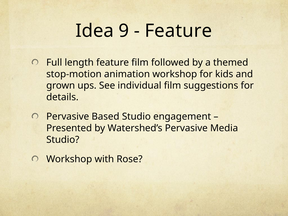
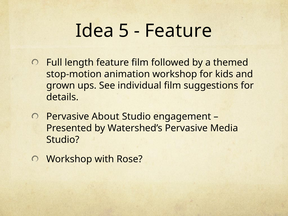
9: 9 -> 5
Based: Based -> About
